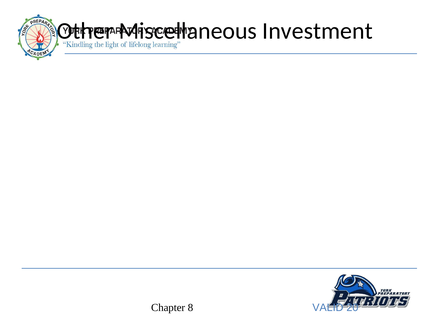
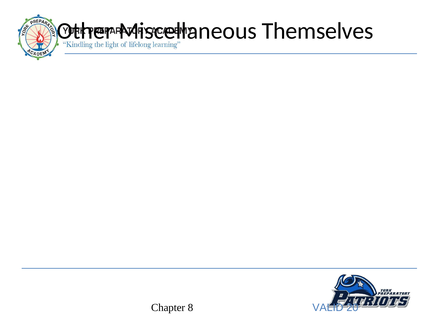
Investment: Investment -> Themselves
